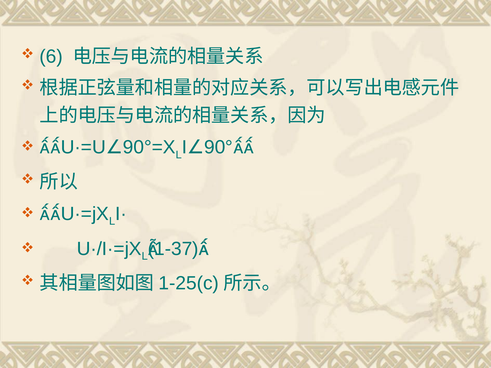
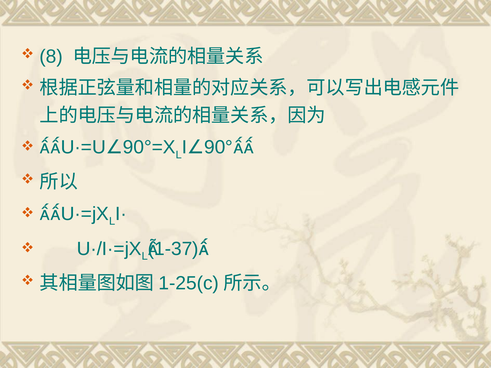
6: 6 -> 8
